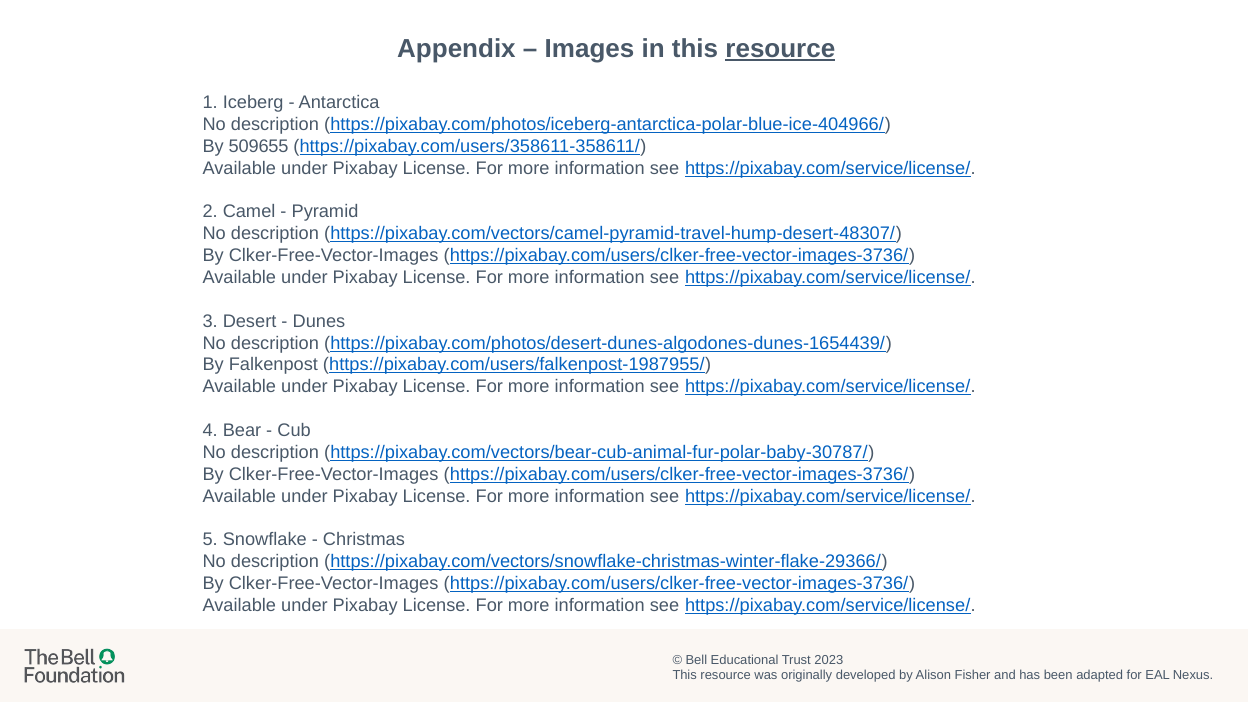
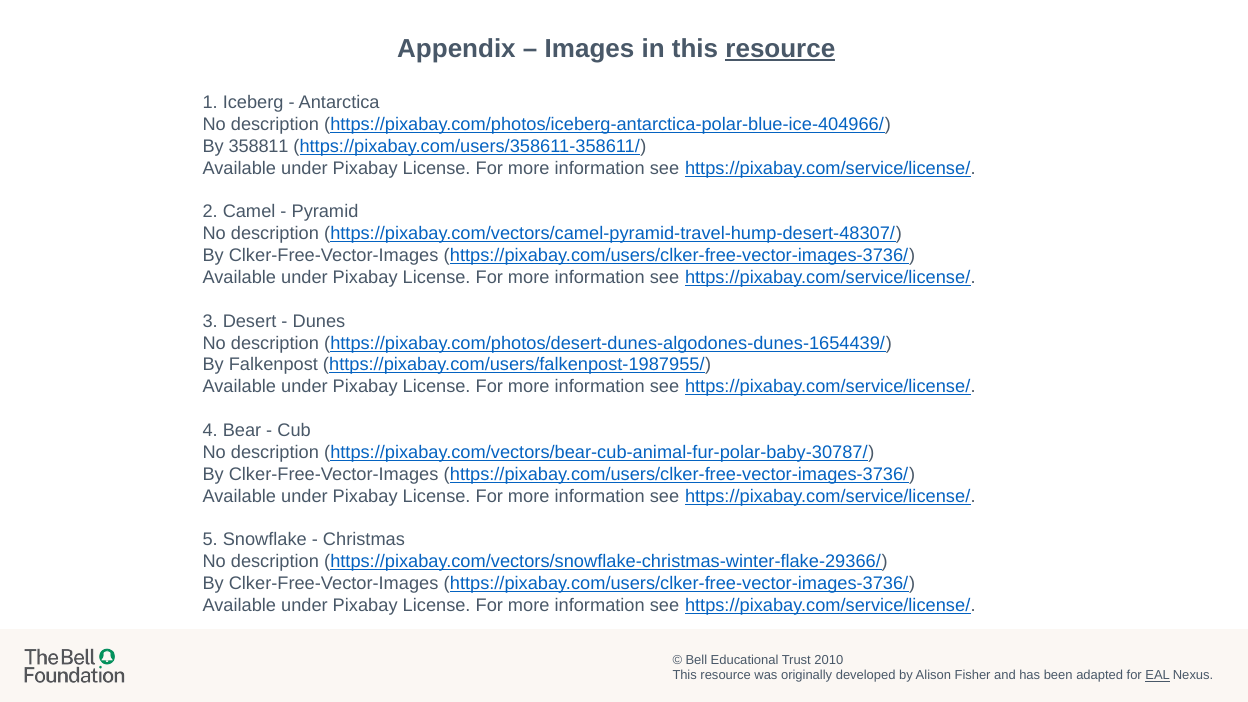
509655: 509655 -> 358811
2023: 2023 -> 2010
EAL underline: none -> present
